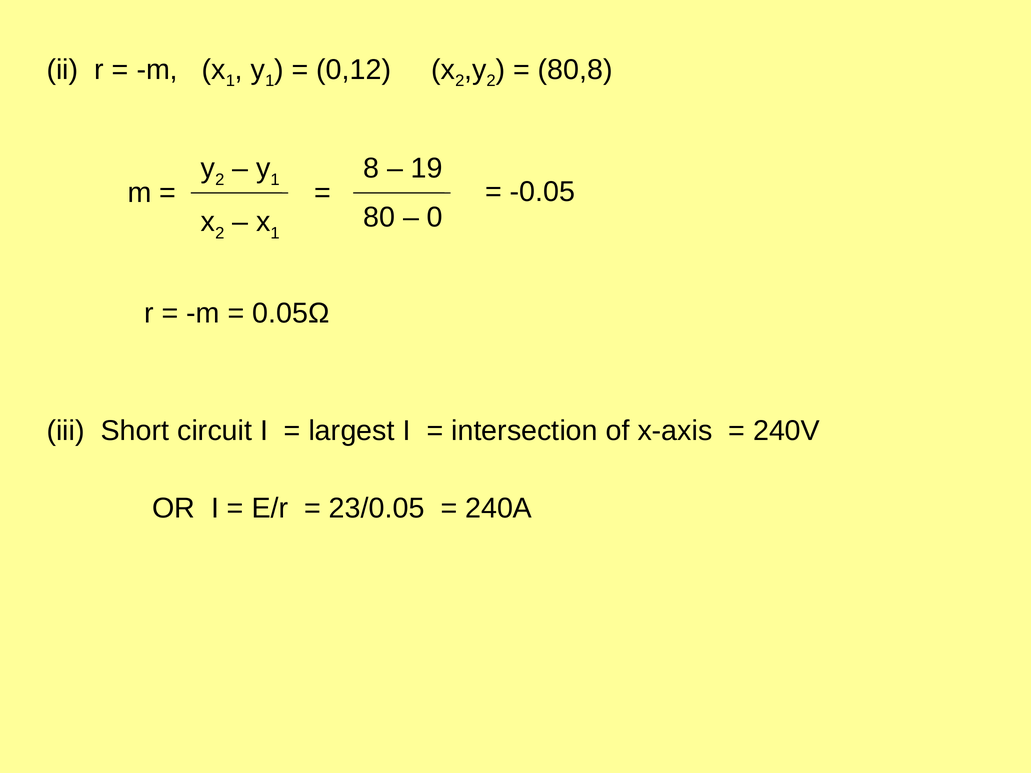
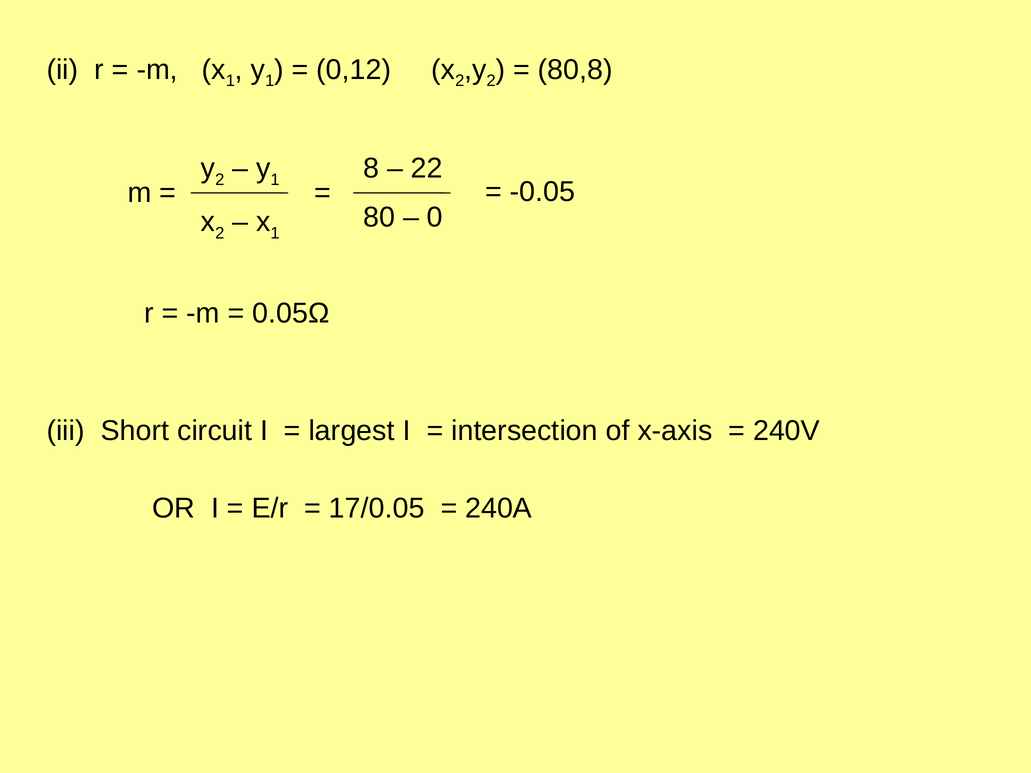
19: 19 -> 22
23/0.05: 23/0.05 -> 17/0.05
